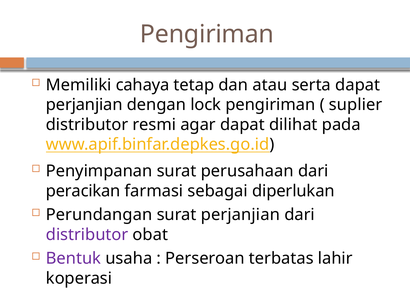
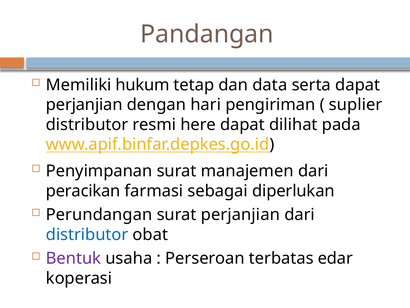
Pengiriman at (207, 34): Pengiriman -> Pandangan
cahaya: cahaya -> hukum
atau: atau -> data
lock: lock -> hari
agar: agar -> here
perusahaan: perusahaan -> manajemen
distributor at (87, 234) colour: purple -> blue
lahir: lahir -> edar
